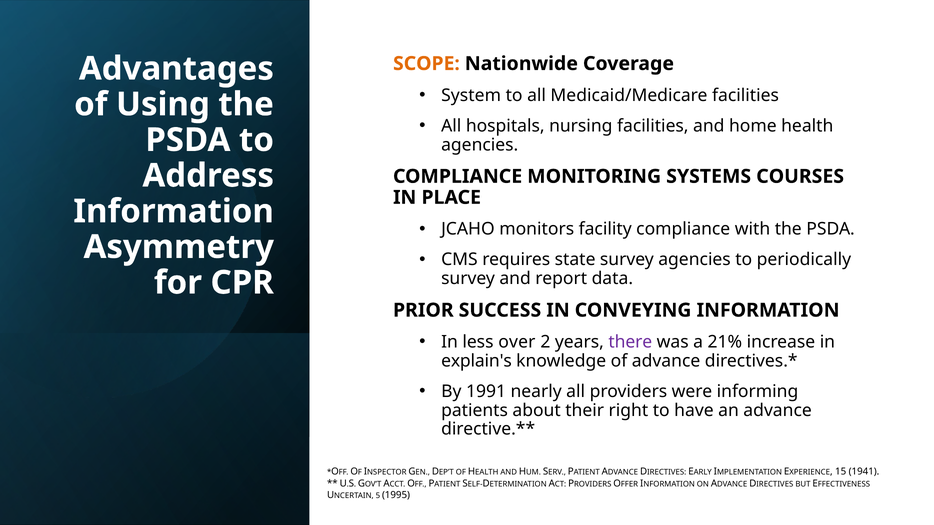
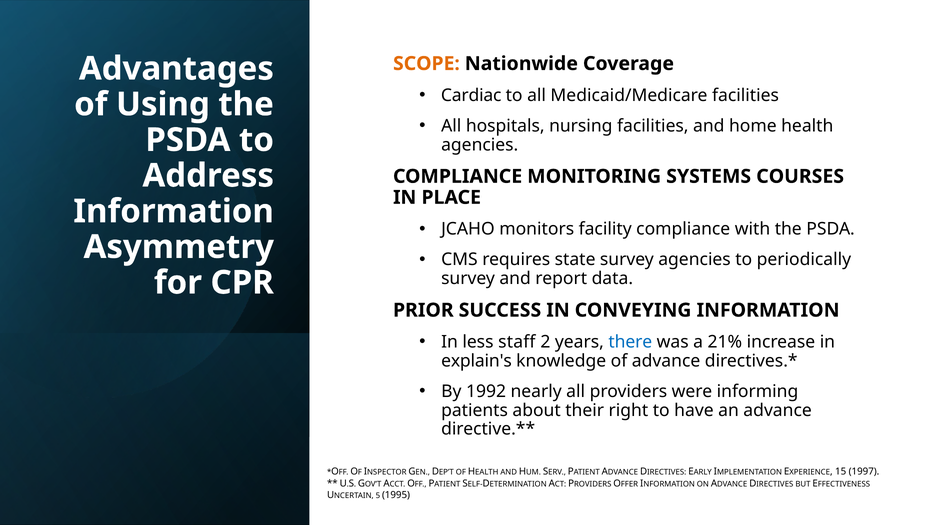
System: System -> Cardiac
over: over -> staff
there colour: purple -> blue
1991: 1991 -> 1992
1941: 1941 -> 1997
